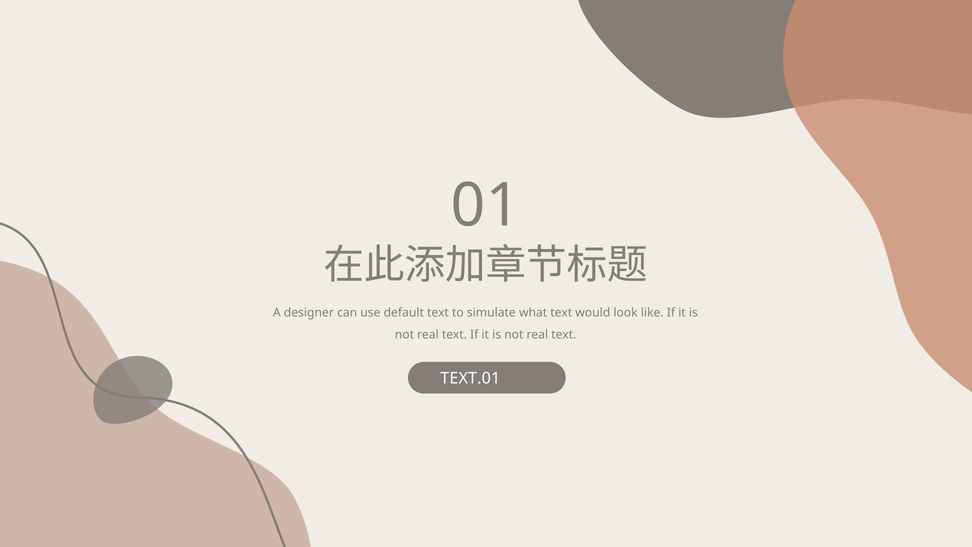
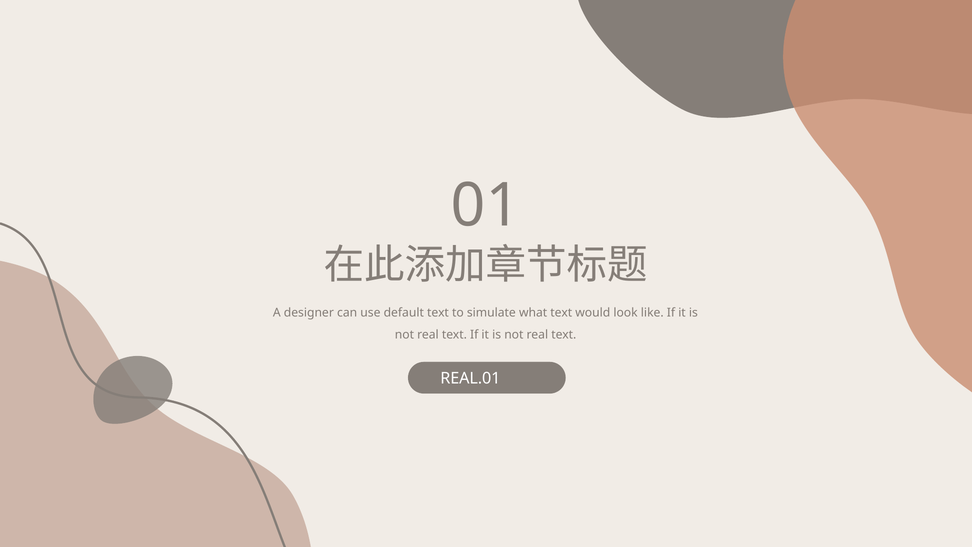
TEXT.01: TEXT.01 -> REAL.01
